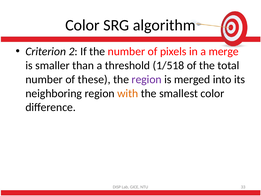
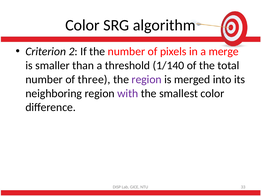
1/518: 1/518 -> 1/140
these: these -> three
with colour: orange -> purple
